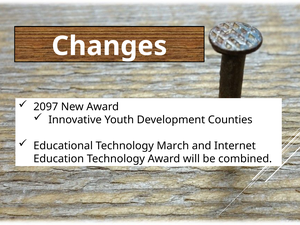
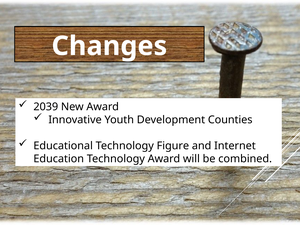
2097: 2097 -> 2039
March: March -> Figure
